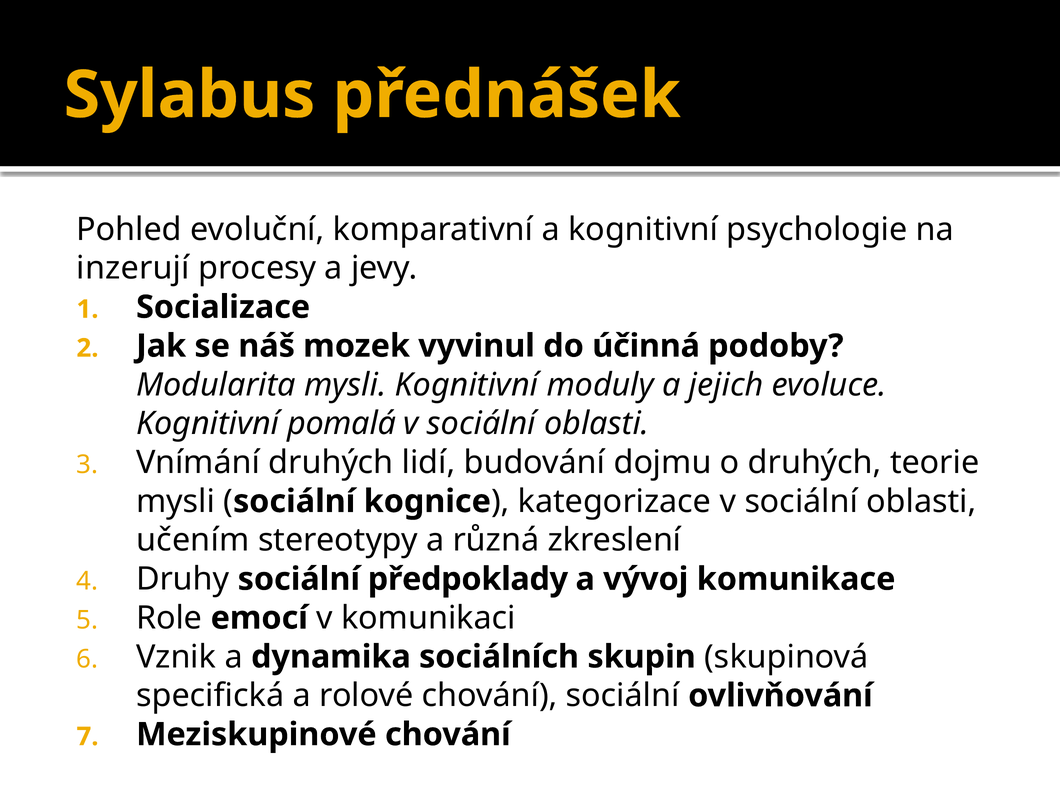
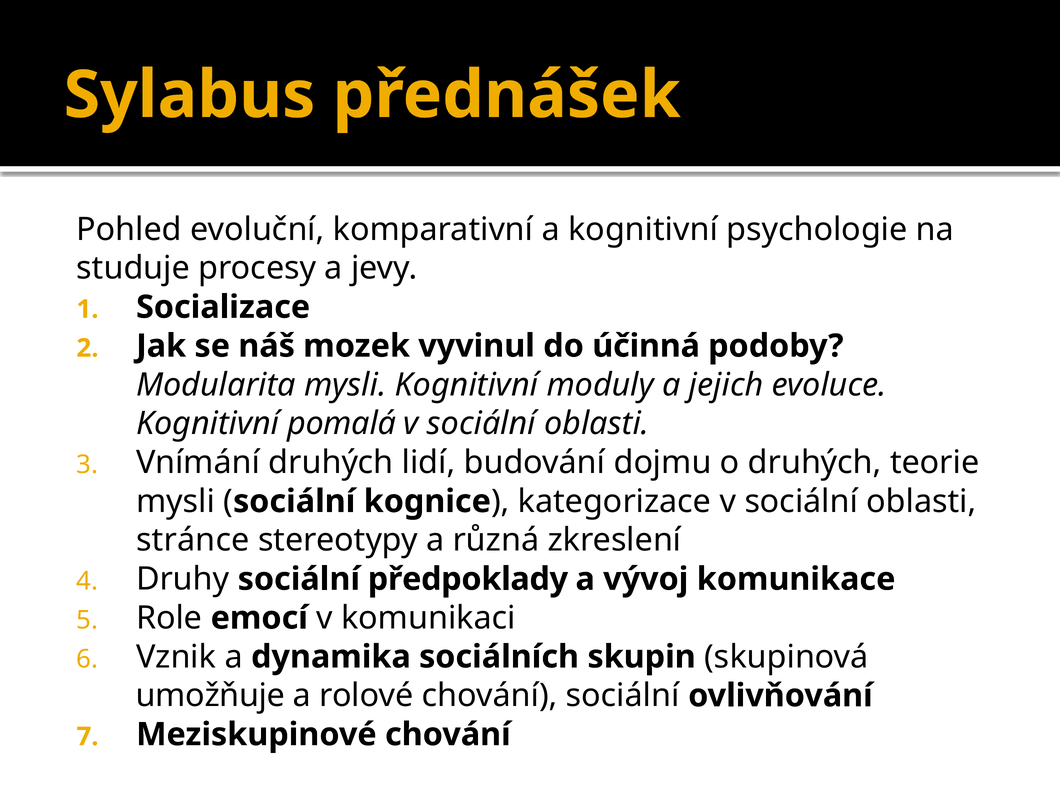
inzerují: inzerují -> studuje
učením: učením -> stránce
specifická: specifická -> umožňuje
